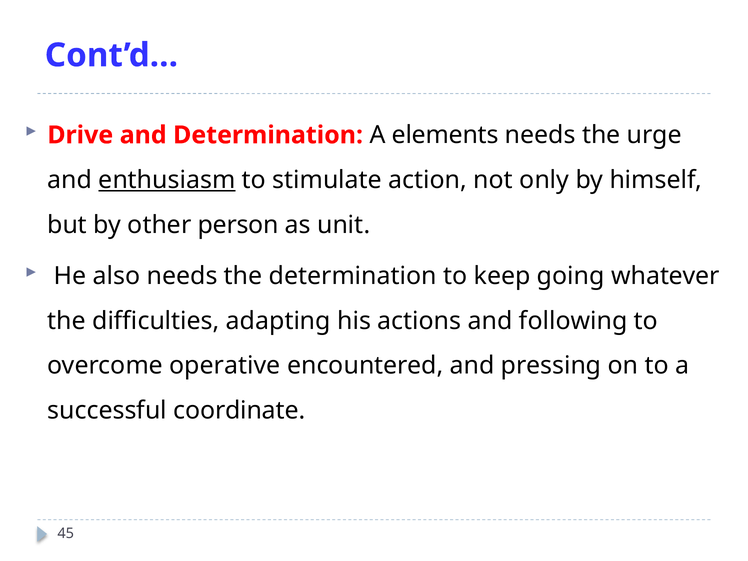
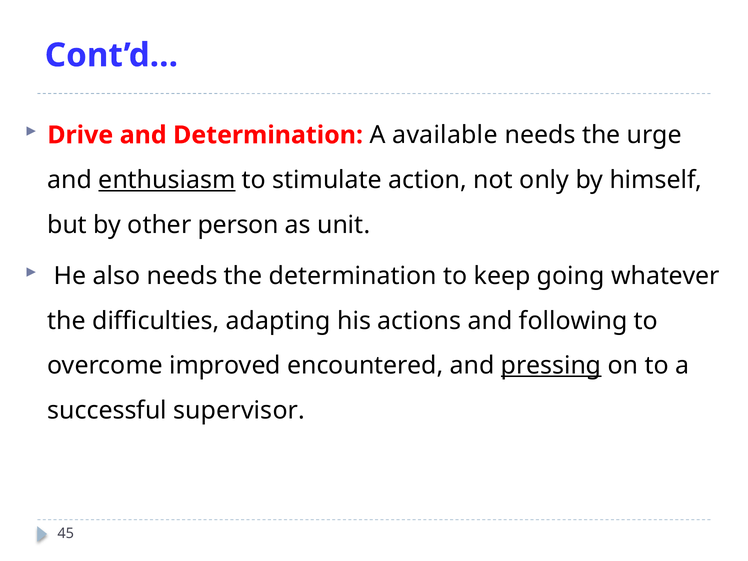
elements: elements -> available
operative: operative -> improved
pressing underline: none -> present
coordinate: coordinate -> supervisor
